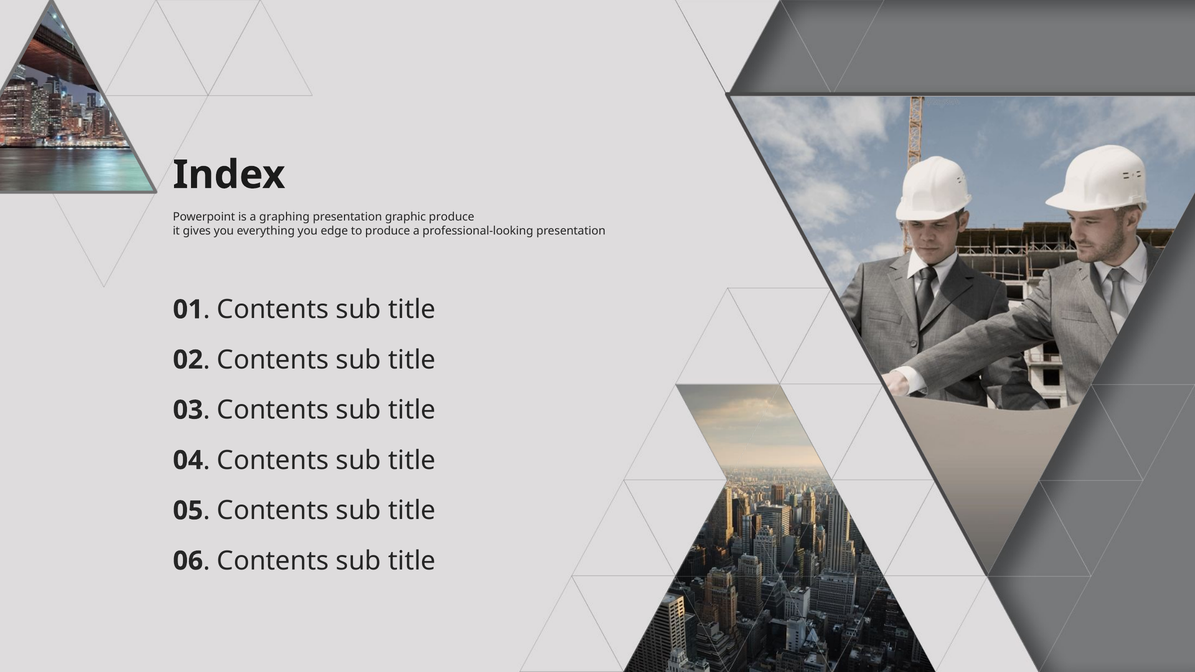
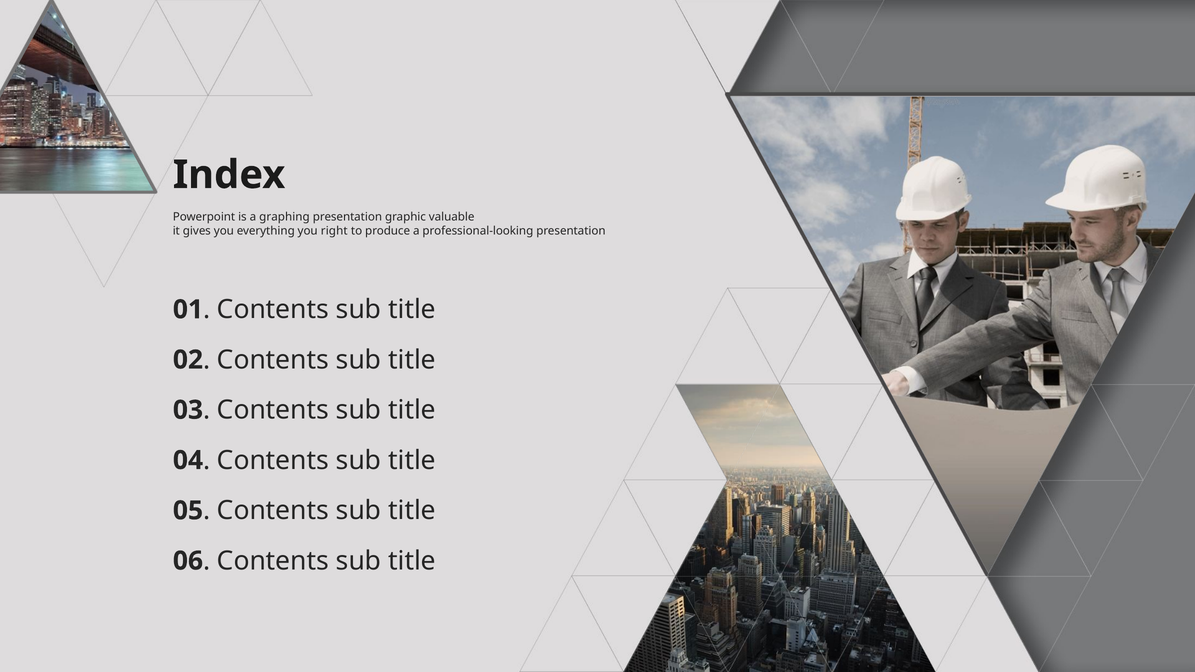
graphic produce: produce -> valuable
edge: edge -> right
